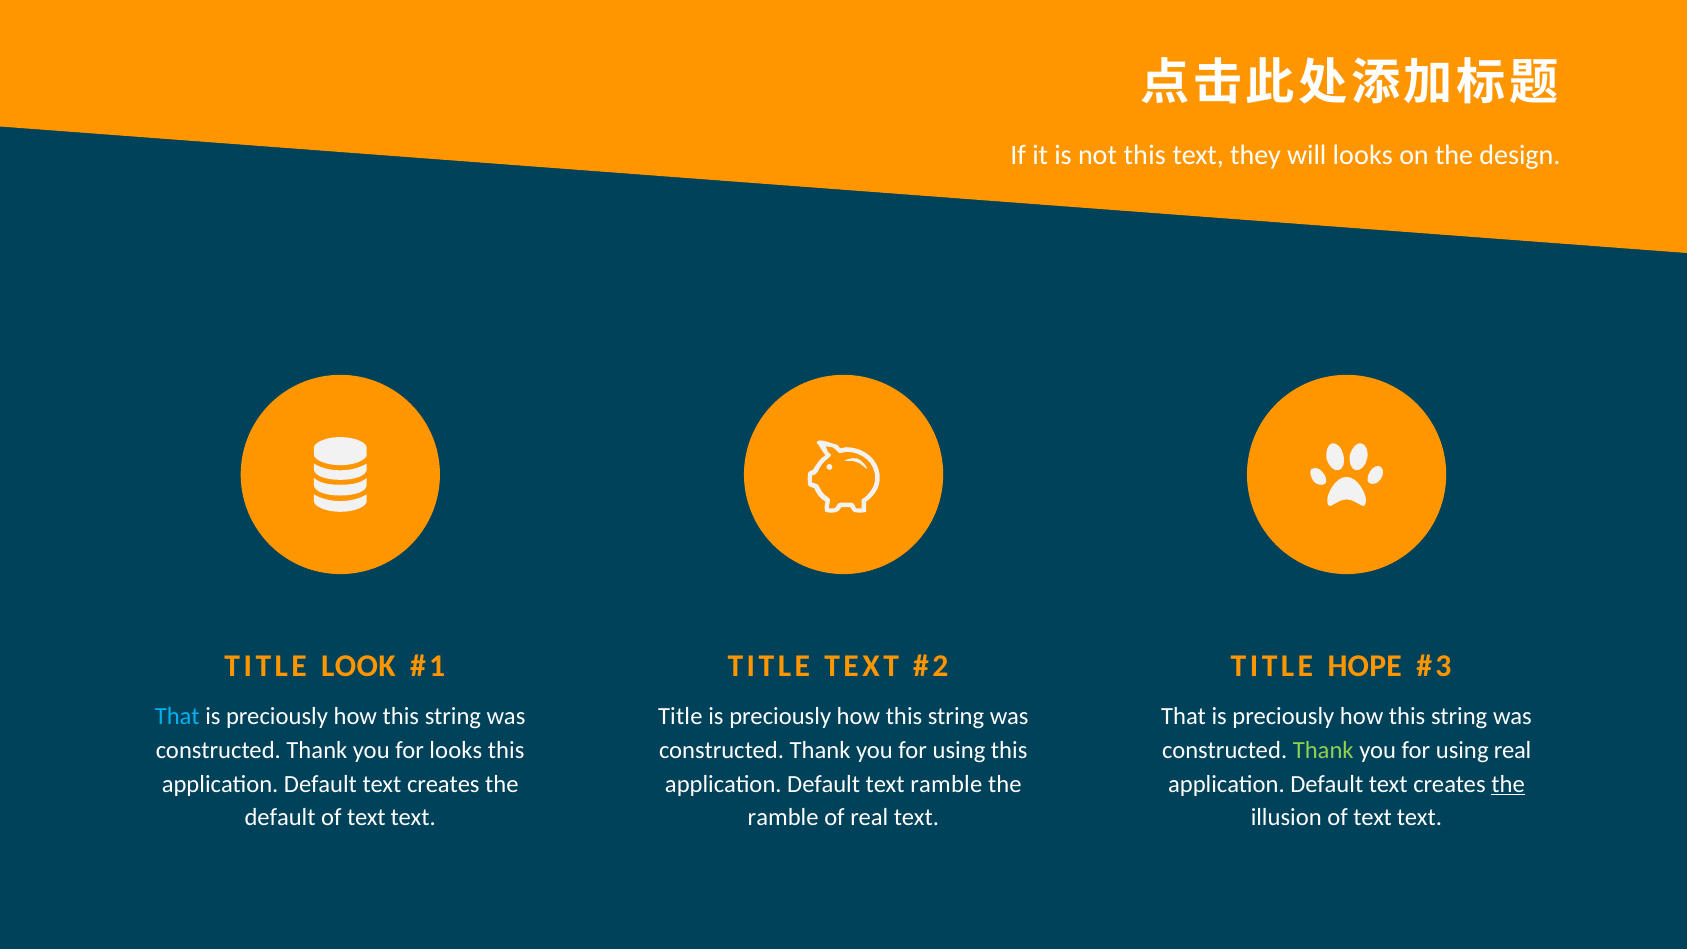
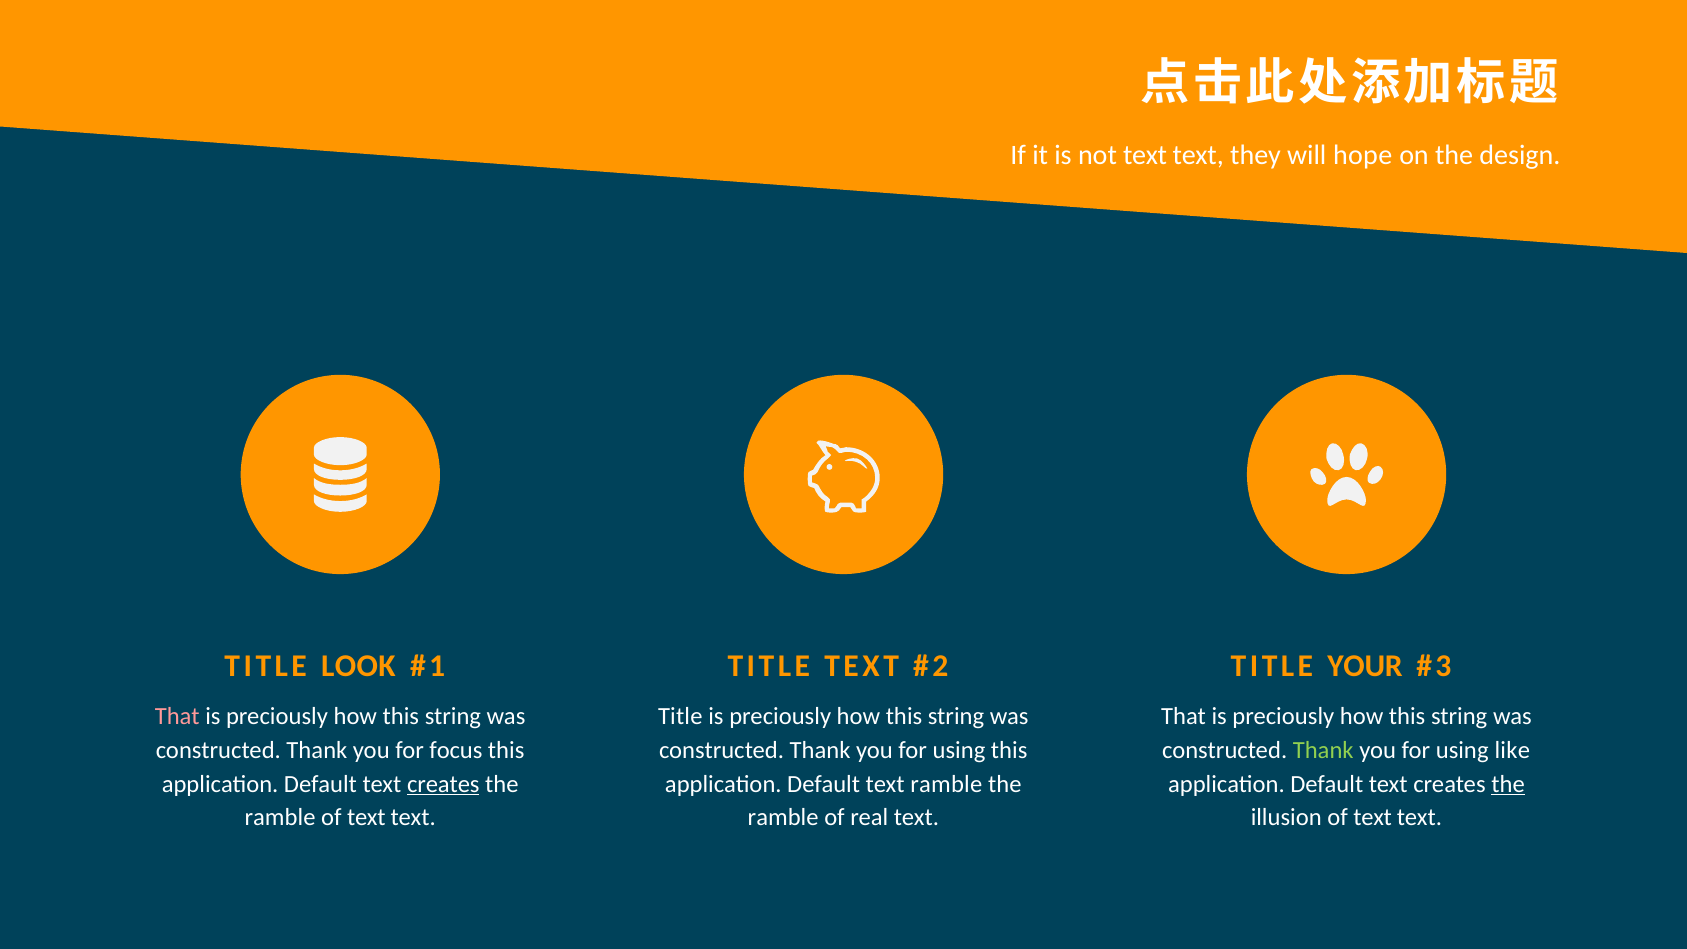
not this: this -> text
will looks: looks -> hope
HOPE: HOPE -> YOUR
That at (177, 717) colour: light blue -> pink
for looks: looks -> focus
using real: real -> like
creates at (443, 784) underline: none -> present
default at (280, 818): default -> ramble
